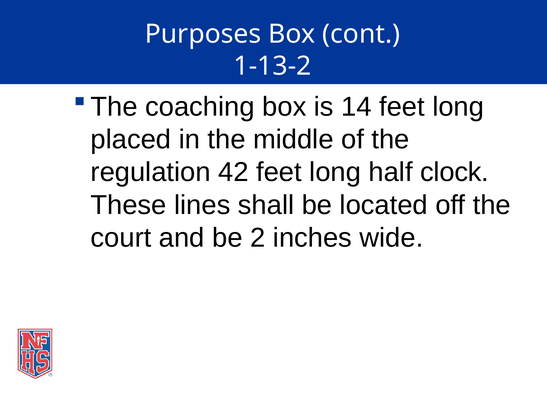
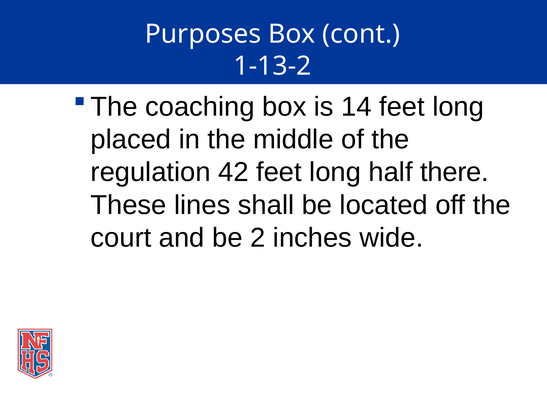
clock: clock -> there
